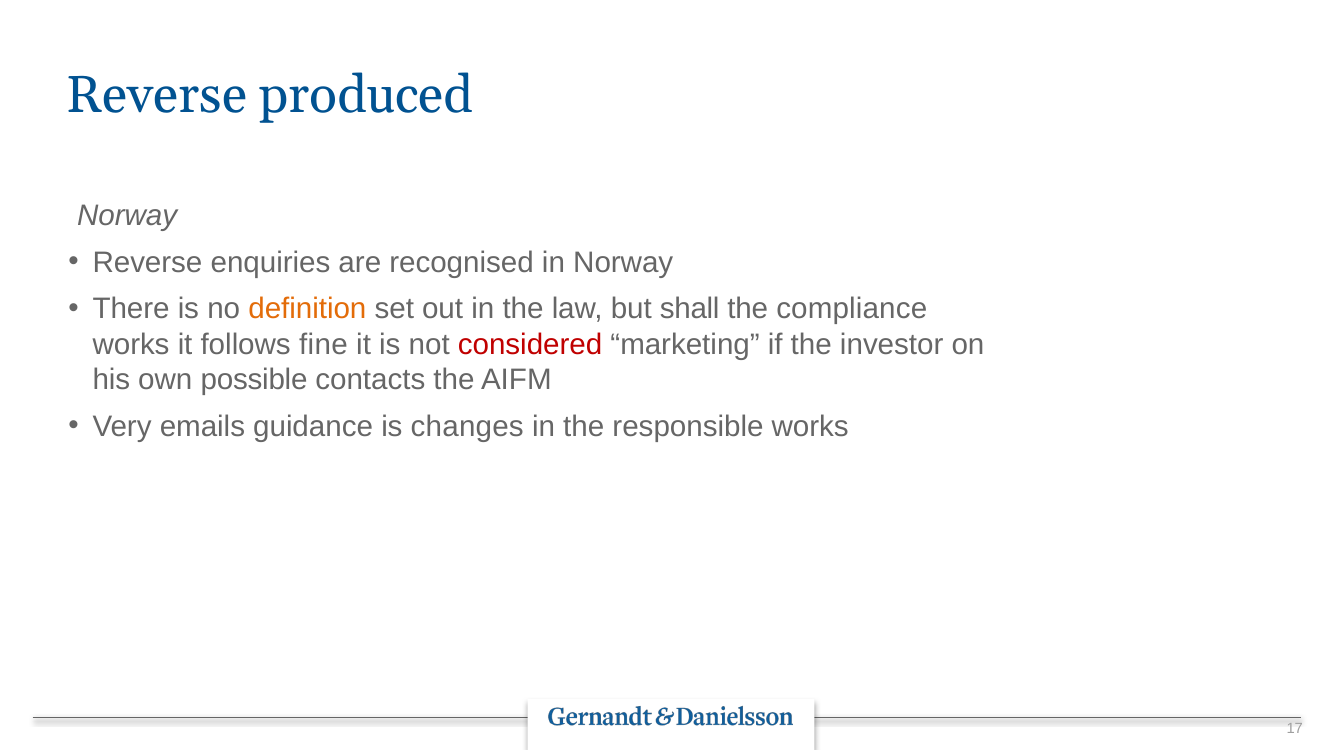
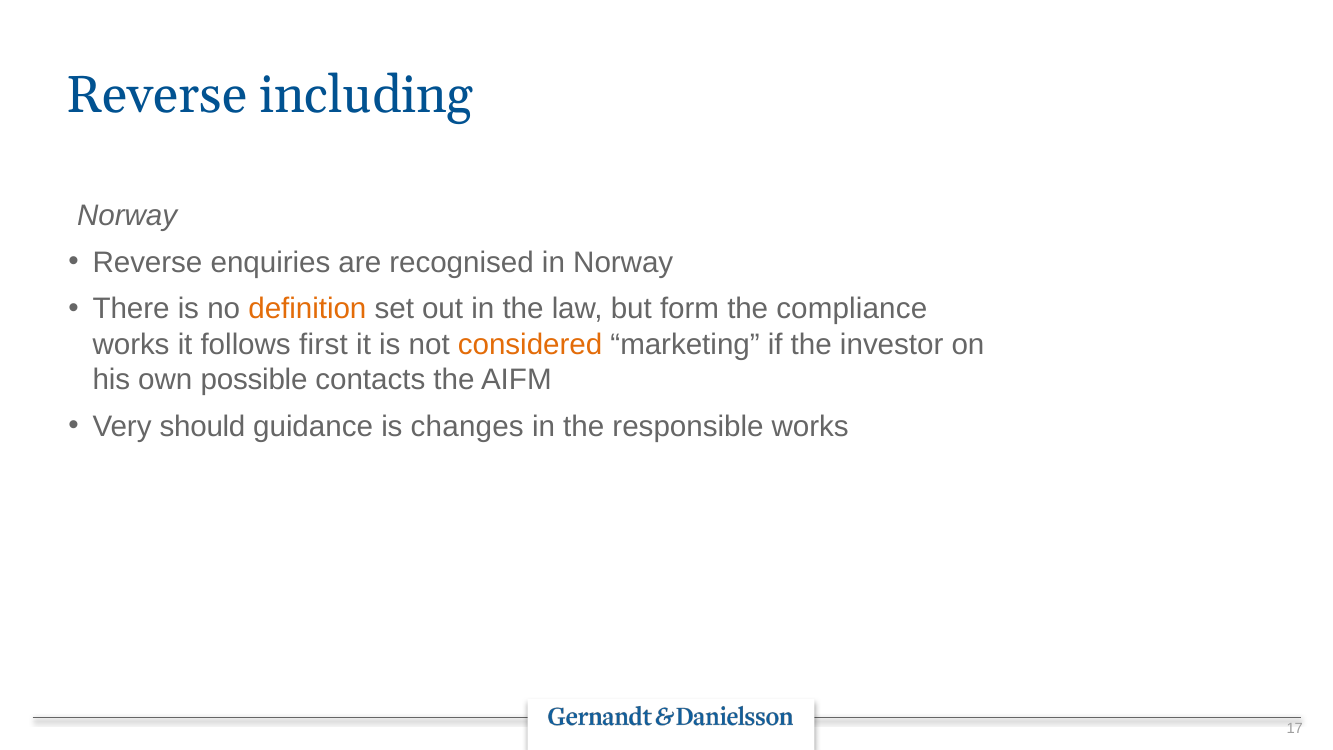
produced: produced -> including
shall: shall -> form
fine: fine -> first
considered colour: red -> orange
emails: emails -> should
